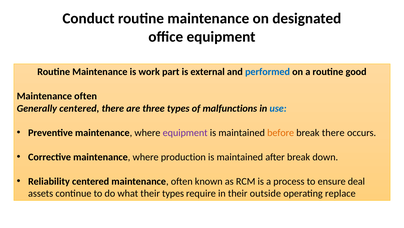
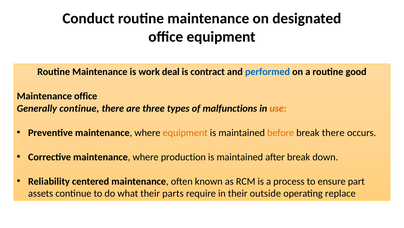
part: part -> deal
external: external -> contract
often at (86, 96): often -> office
Generally centered: centered -> continue
use colour: blue -> orange
equipment at (185, 132) colour: purple -> orange
deal: deal -> part
their types: types -> parts
